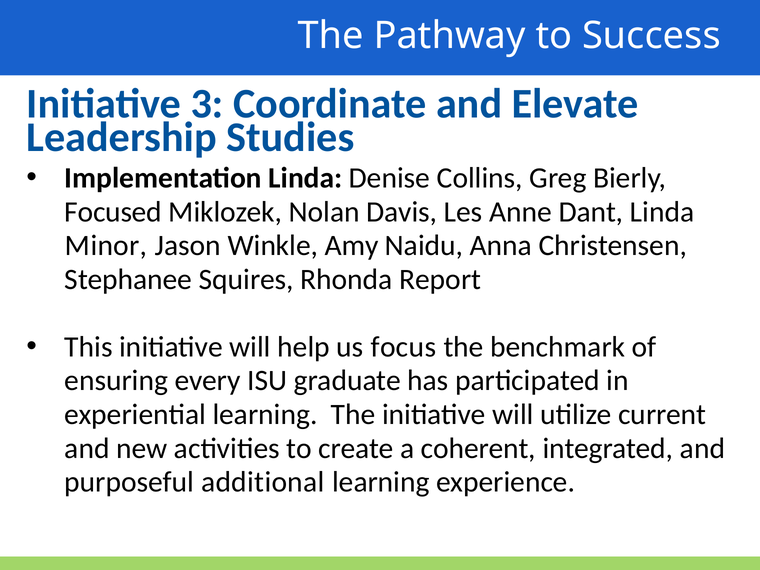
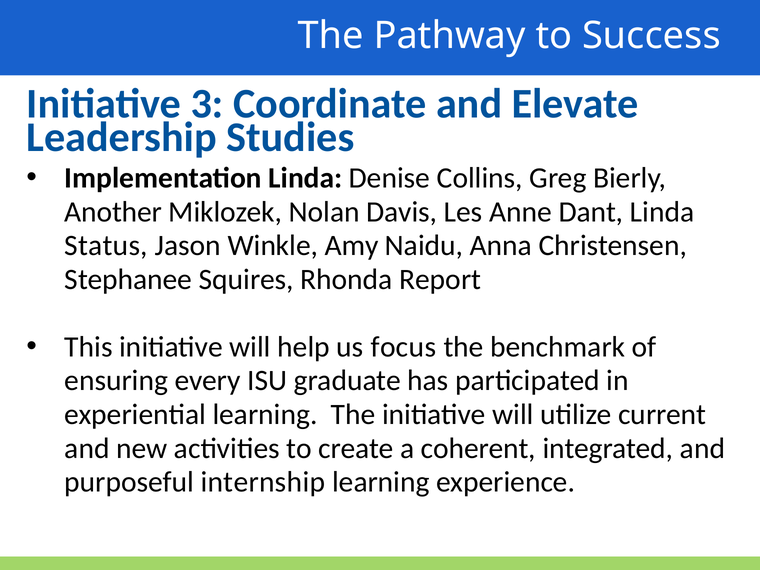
Focused: Focused -> Another
Minor: Minor -> Status
additional: additional -> internship
